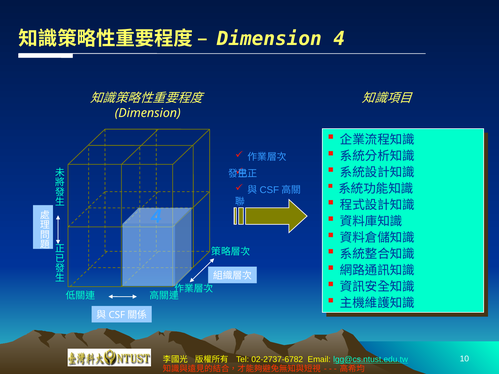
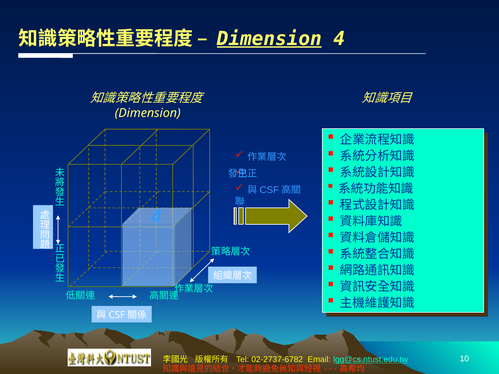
Dimension at (269, 39) underline: none -> present
